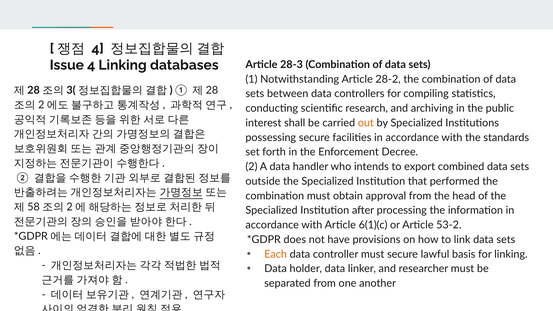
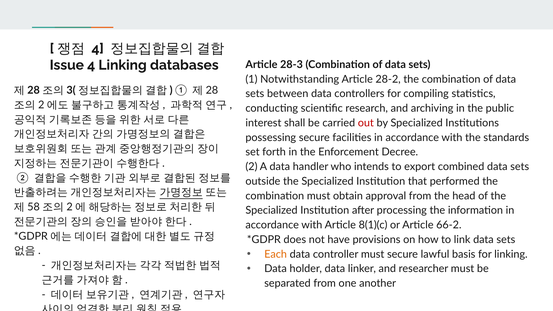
out colour: orange -> red
6(1)(c: 6(1)(c -> 8(1)(c
53-2: 53-2 -> 66-2
